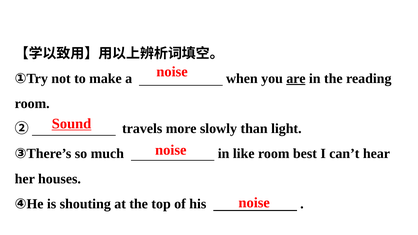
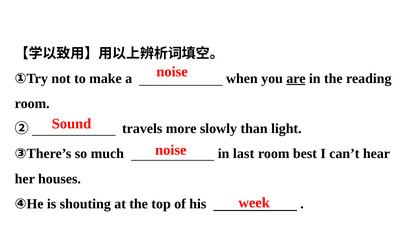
Sound underline: present -> none
like: like -> last
noise at (254, 203): noise -> week
